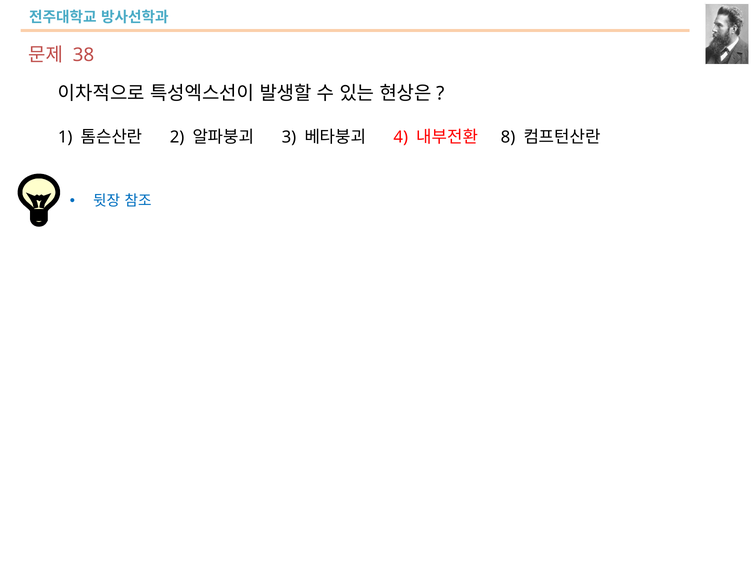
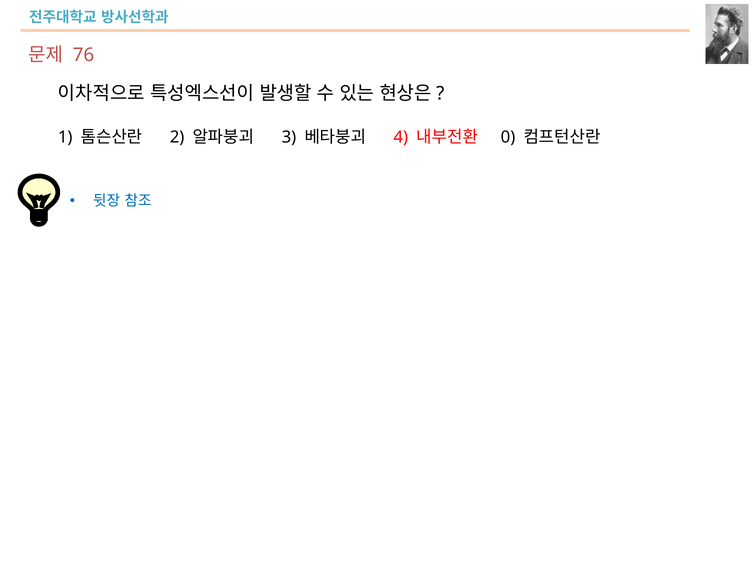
38: 38 -> 76
8: 8 -> 0
